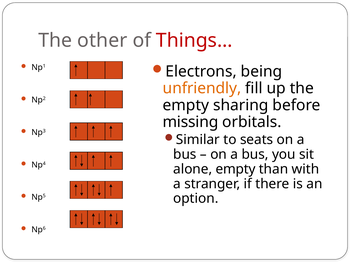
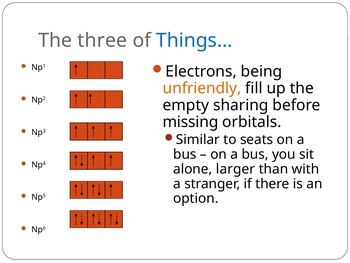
other: other -> three
Things… colour: red -> blue
alone empty: empty -> larger
